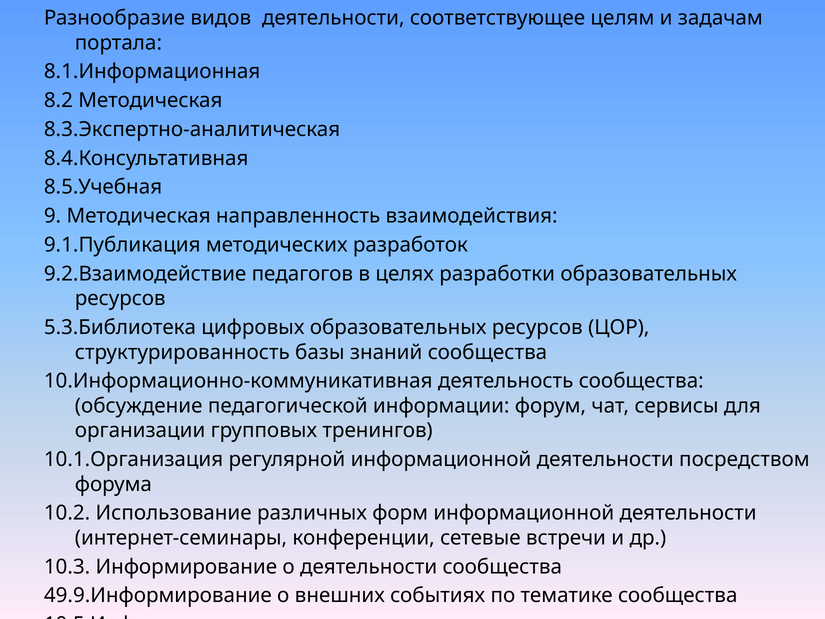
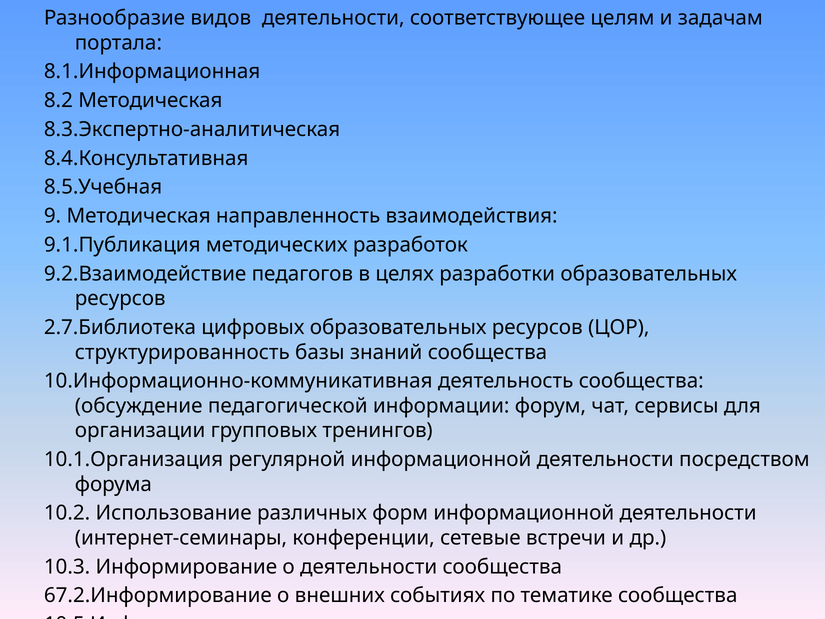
5.3.Библиотека: 5.3.Библиотека -> 2.7.Библиотека
49.9.Информирование: 49.9.Информирование -> 67.2.Информирование
